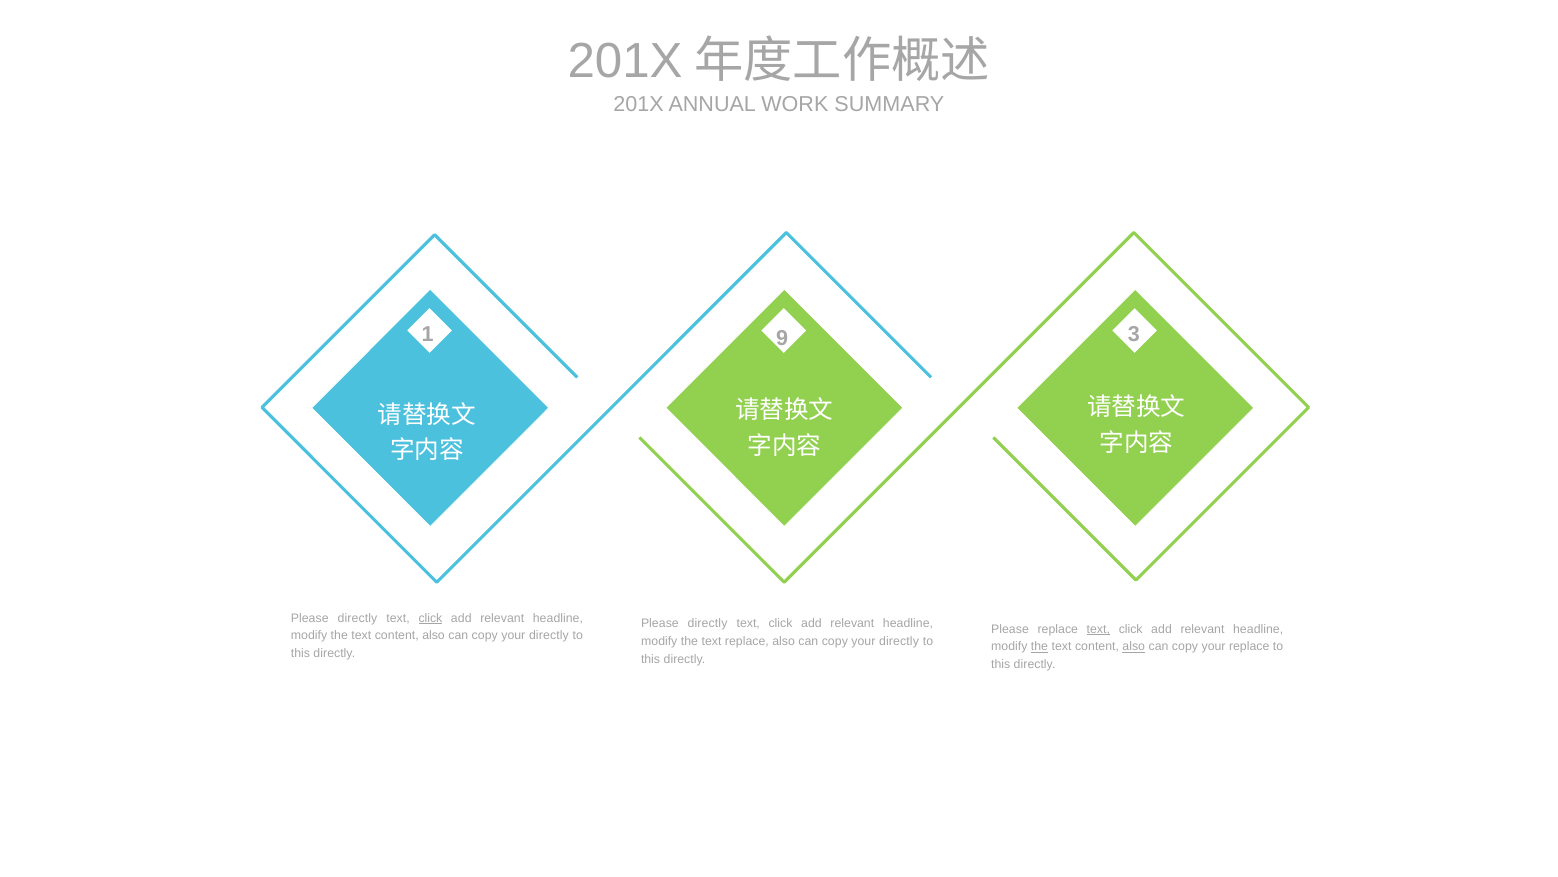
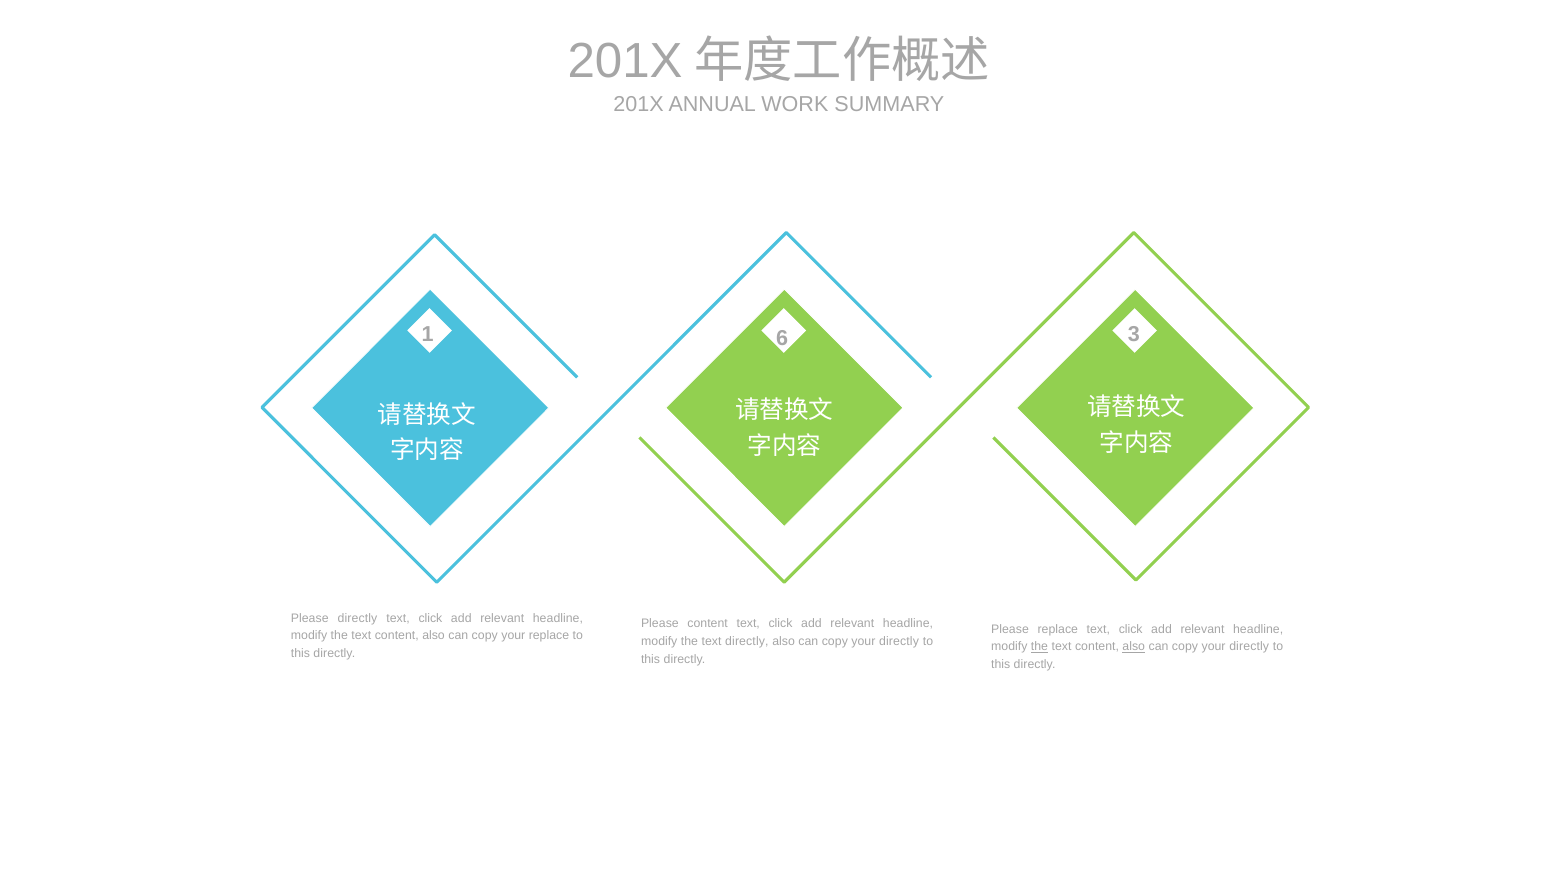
9: 9 -> 6
click at (430, 618) underline: present -> none
directly at (708, 623): directly -> content
text at (1098, 629) underline: present -> none
directly at (549, 635): directly -> replace
text replace: replace -> directly
replace at (1249, 646): replace -> directly
